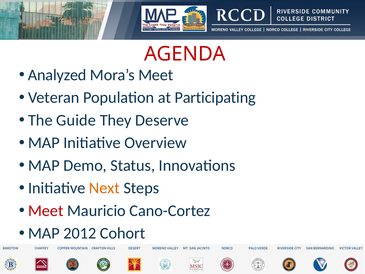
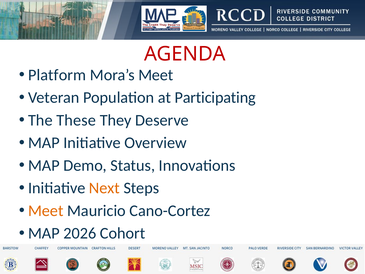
Analyzed: Analyzed -> Platform
Guide: Guide -> These
Meet at (46, 210) colour: red -> orange
2012: 2012 -> 2026
